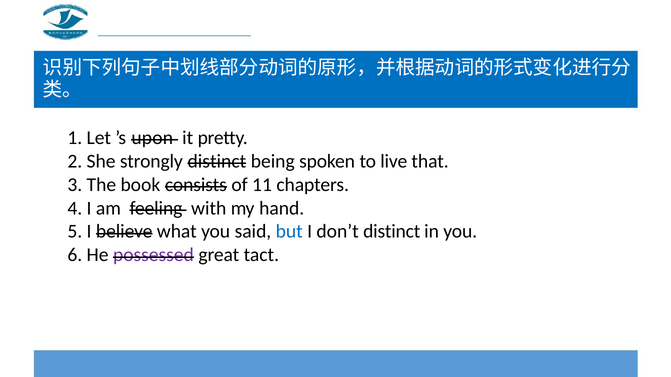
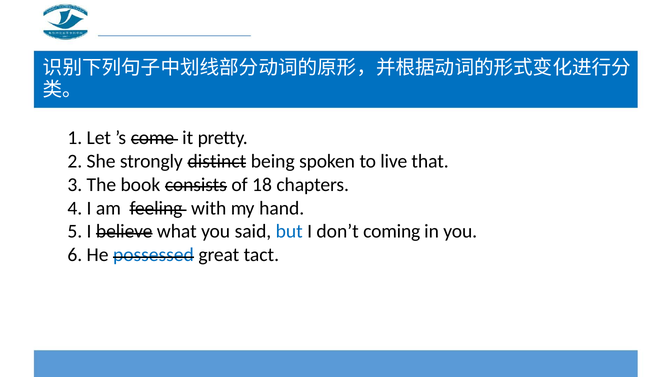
upon: upon -> come
11: 11 -> 18
don’t distinct: distinct -> coming
possessed colour: purple -> blue
